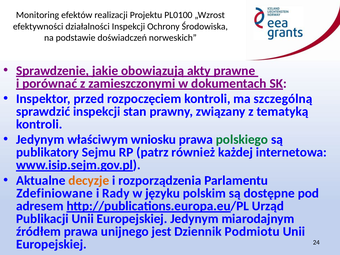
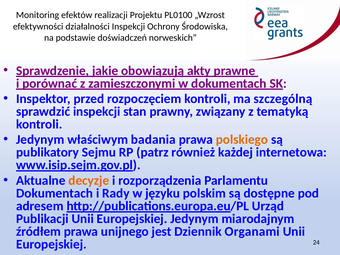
wniosku: wniosku -> badania
polskiego colour: green -> orange
Zdefiniowane at (55, 193): Zdefiniowane -> Dokumentach
Podmiotu: Podmiotu -> Organami
